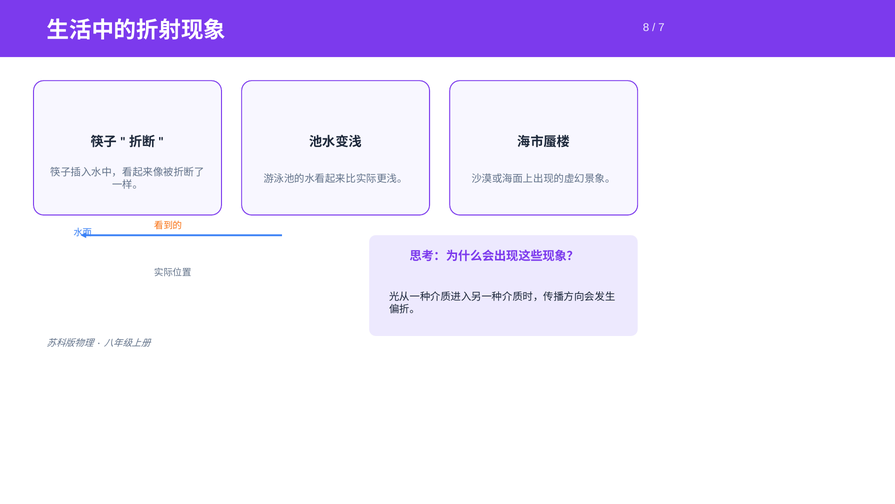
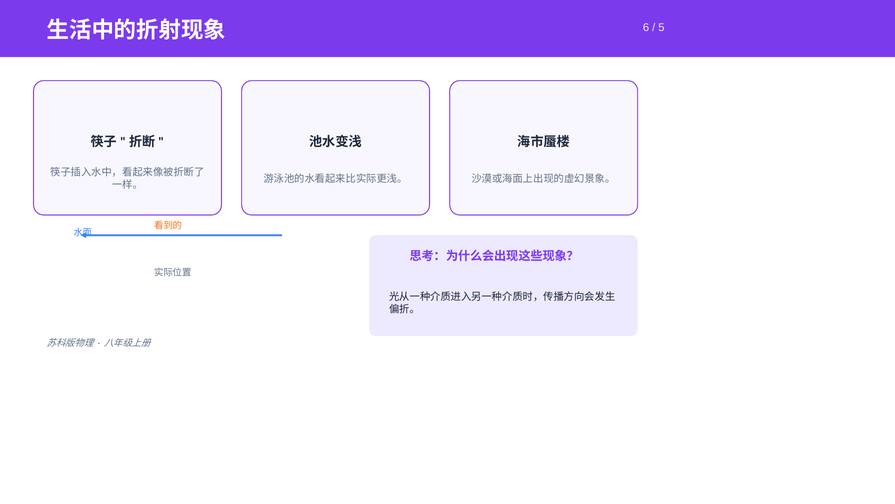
8: 8 -> 6
7: 7 -> 5
